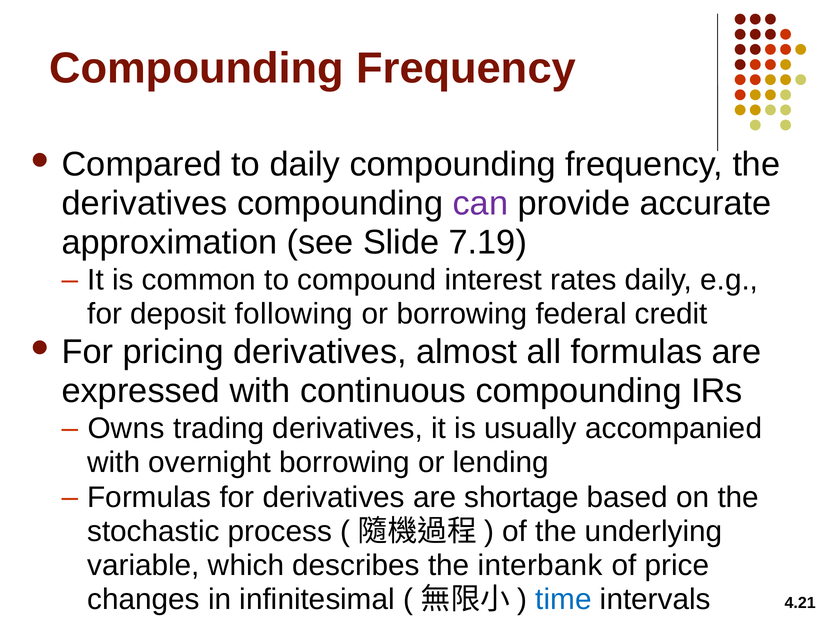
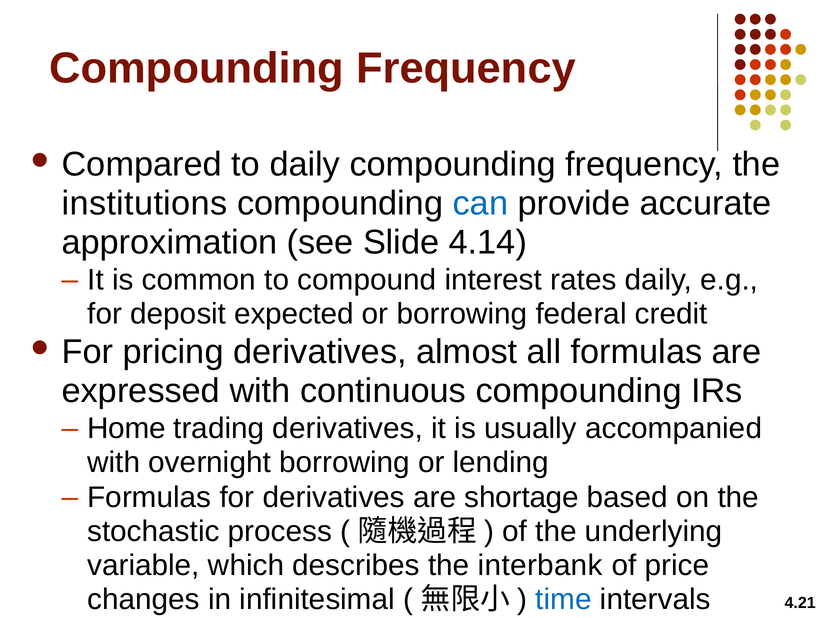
derivatives at (145, 203): derivatives -> institutions
can colour: purple -> blue
7.19: 7.19 -> 4.14
following: following -> expected
Owns: Owns -> Home
